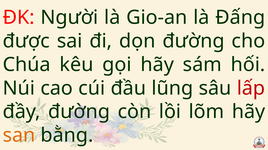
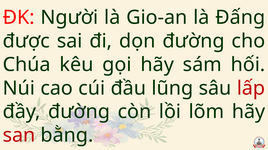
san colour: orange -> red
